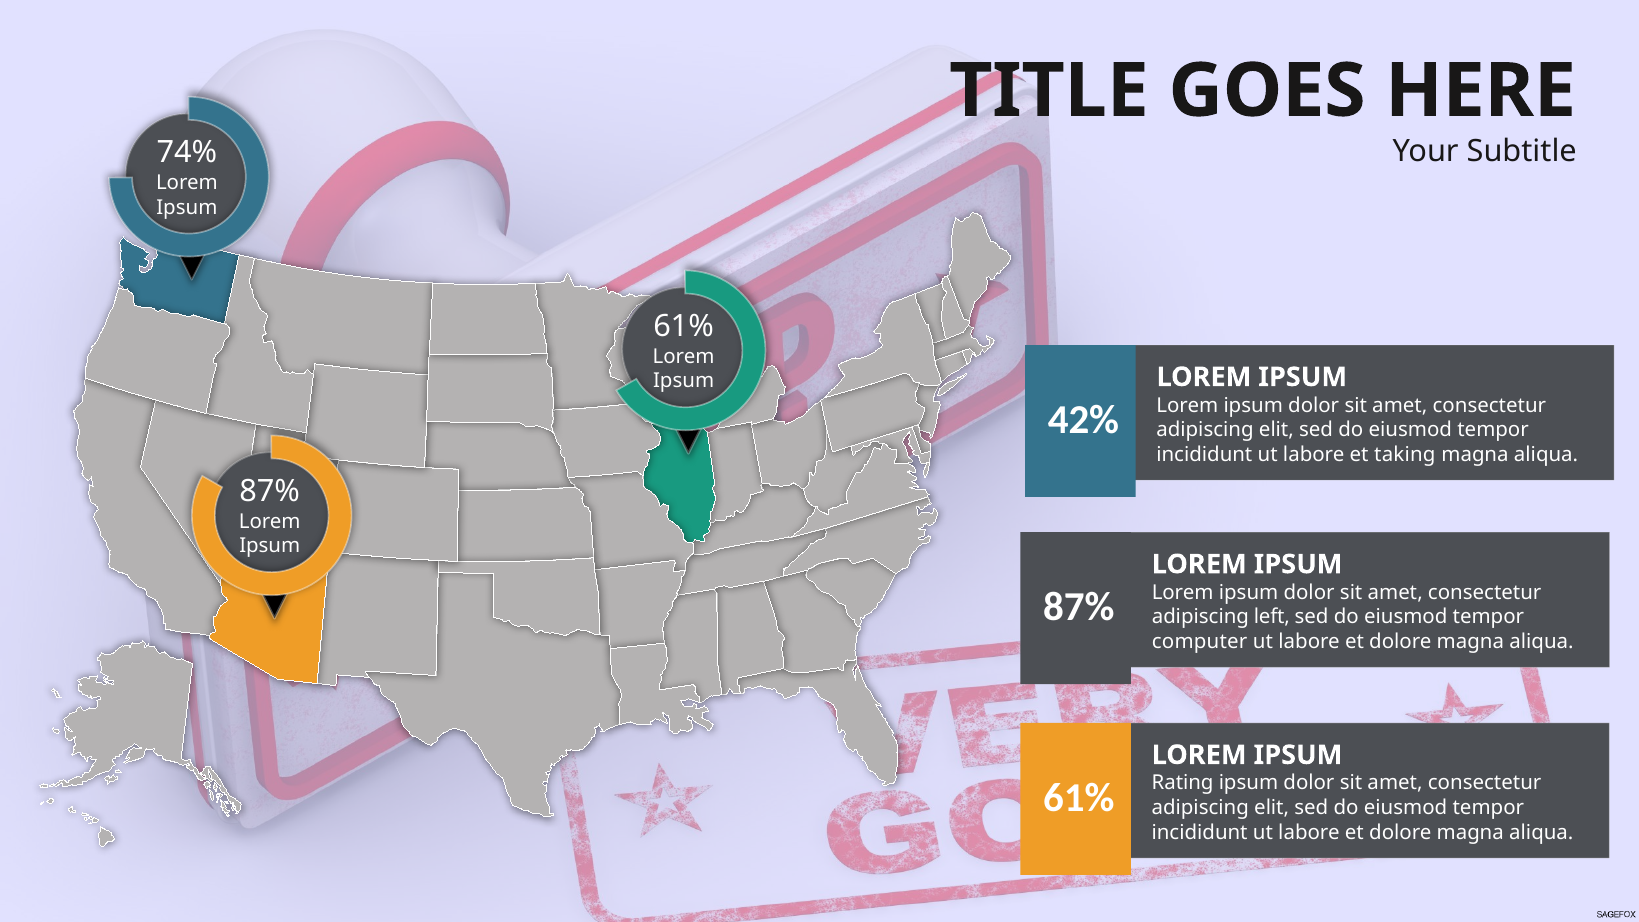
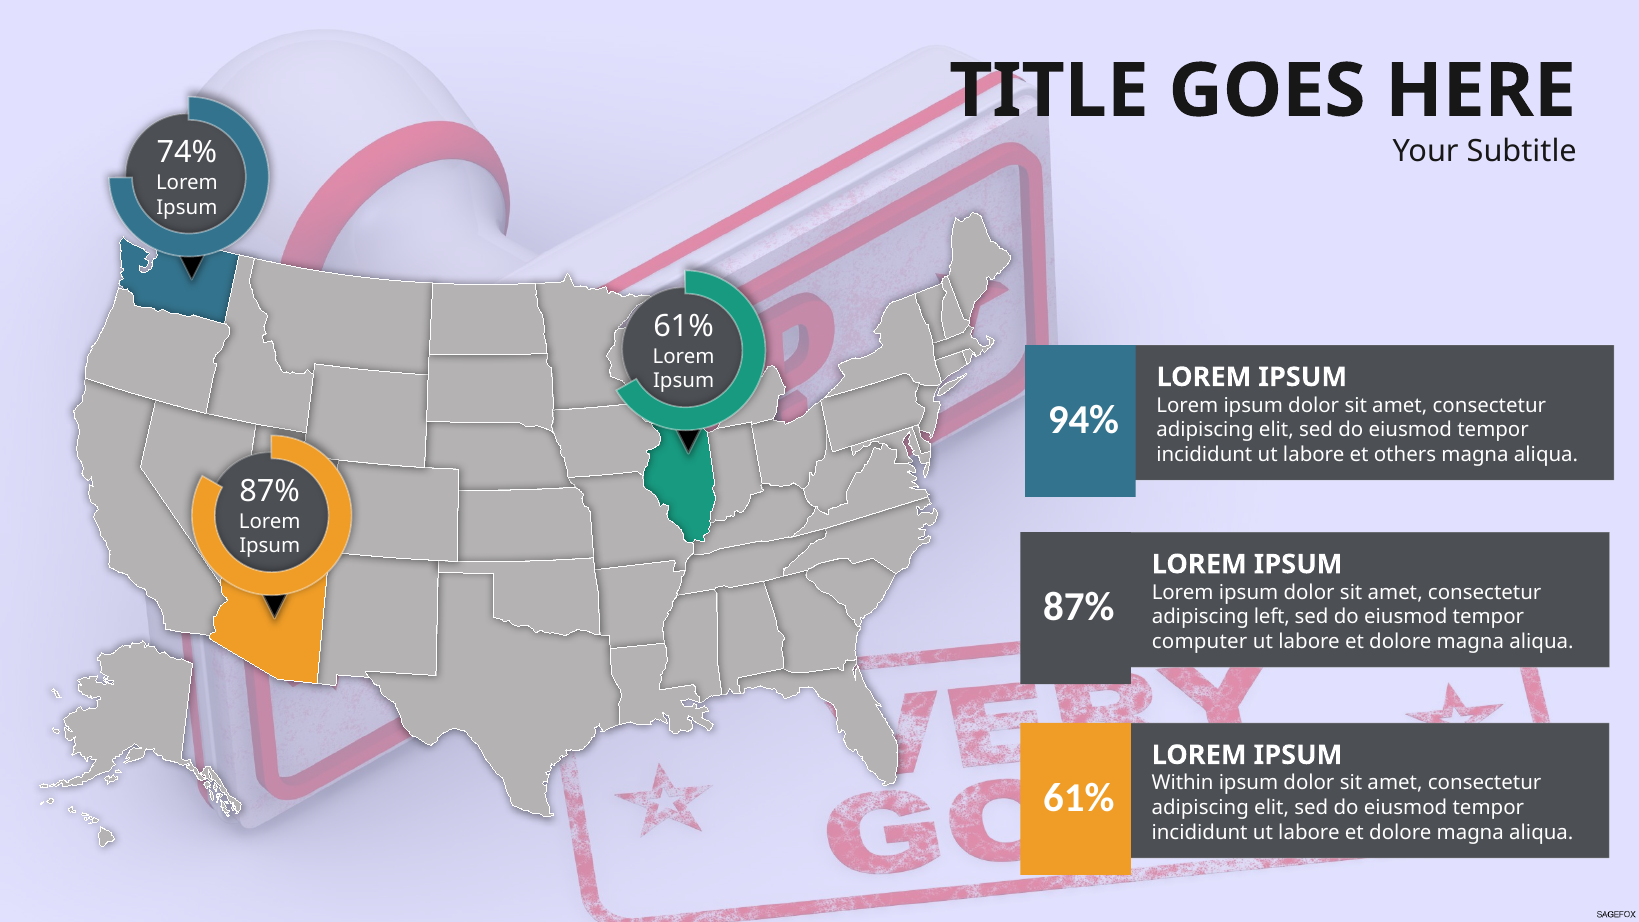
42%: 42% -> 94%
taking: taking -> others
Rating: Rating -> Within
